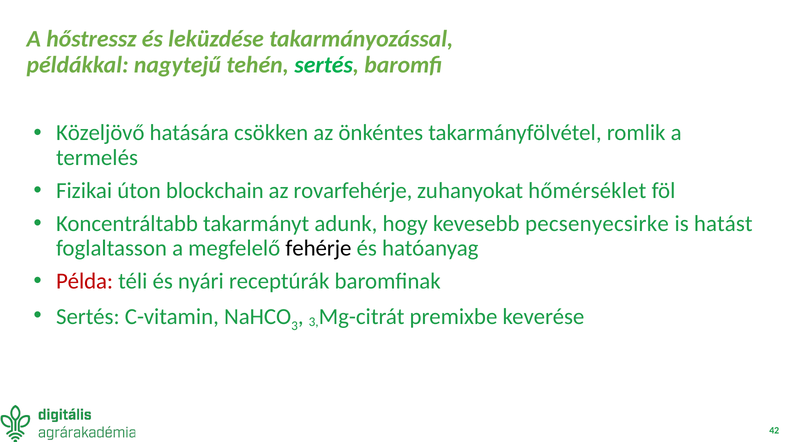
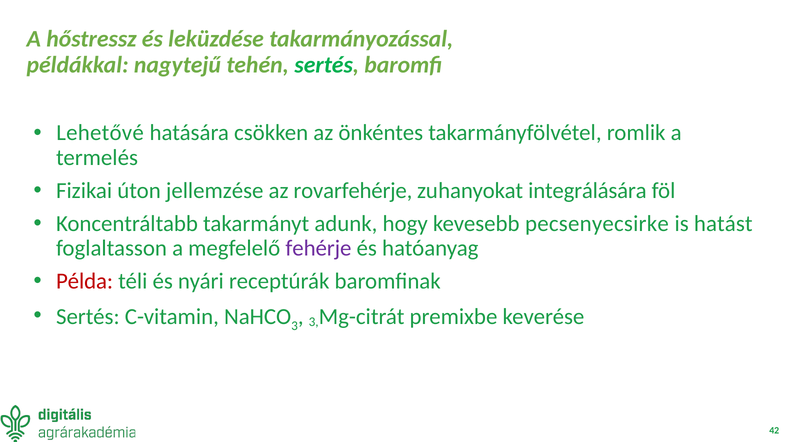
Közeljövő: Közeljövő -> Lehetővé
blockchain: blockchain -> jellemzése
hőmérséklet: hőmérséklet -> integrálására
fehérje colour: black -> purple
